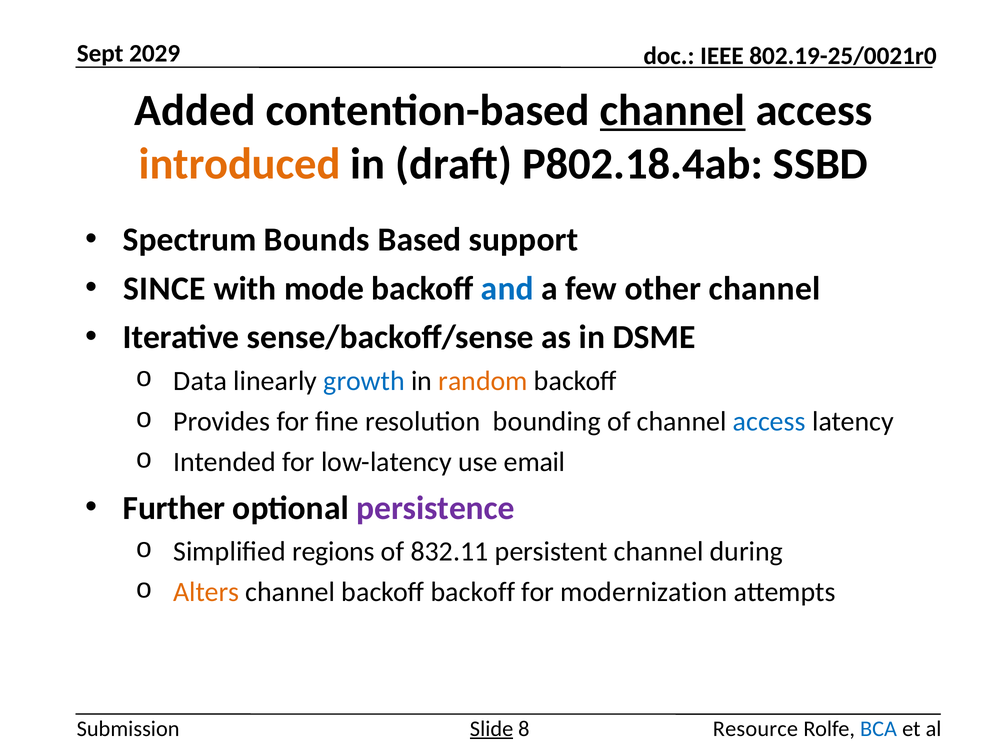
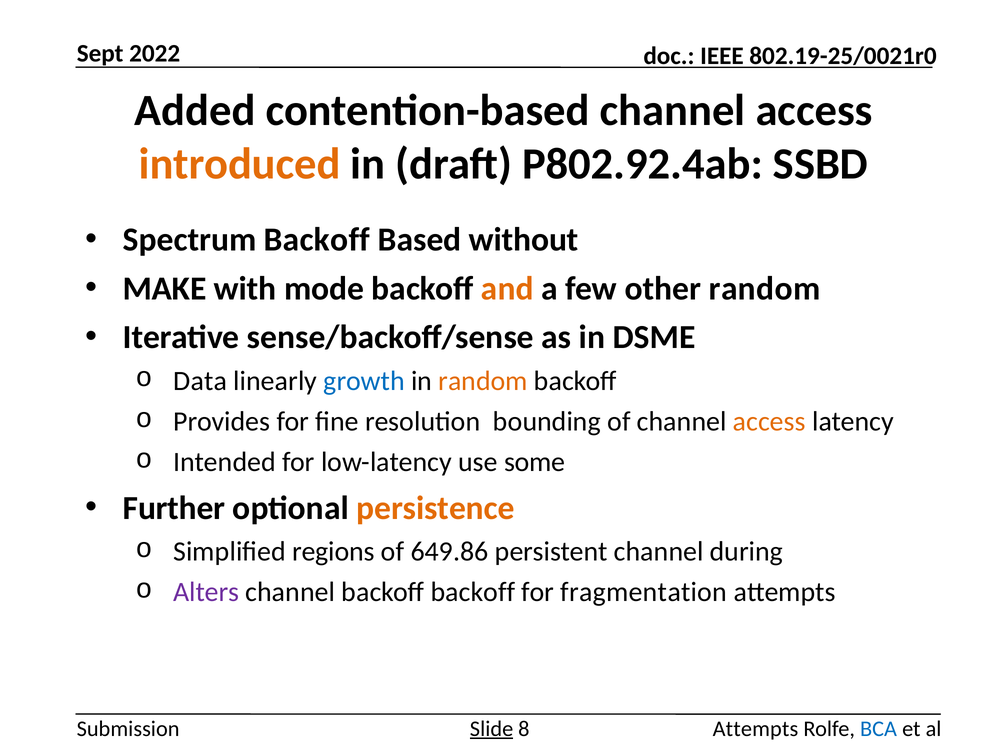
2029: 2029 -> 2022
channel at (673, 111) underline: present -> none
P802.18.4ab: P802.18.4ab -> P802.92.4ab
Spectrum Bounds: Bounds -> Backoff
support: support -> without
SINCE: SINCE -> MAKE
and colour: blue -> orange
other channel: channel -> random
access at (769, 422) colour: blue -> orange
email: email -> some
persistence colour: purple -> orange
832.11: 832.11 -> 649.86
Alters colour: orange -> purple
modernization: modernization -> fragmentation
Resource at (755, 729): Resource -> Attempts
